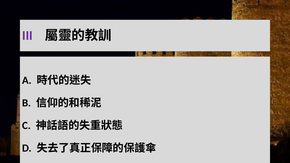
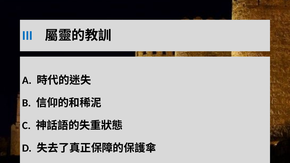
III colour: purple -> blue
